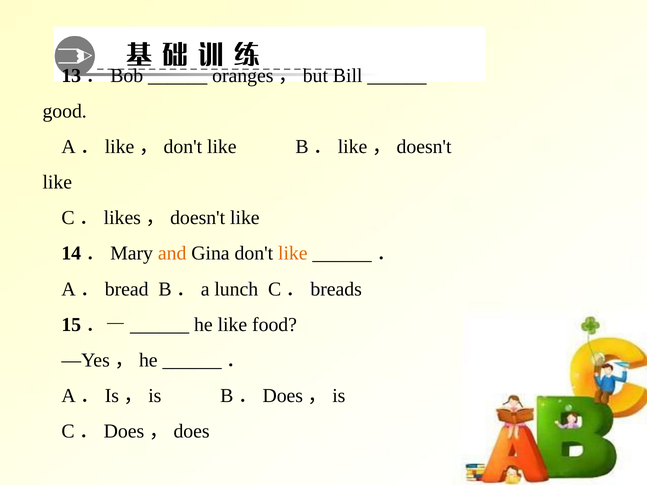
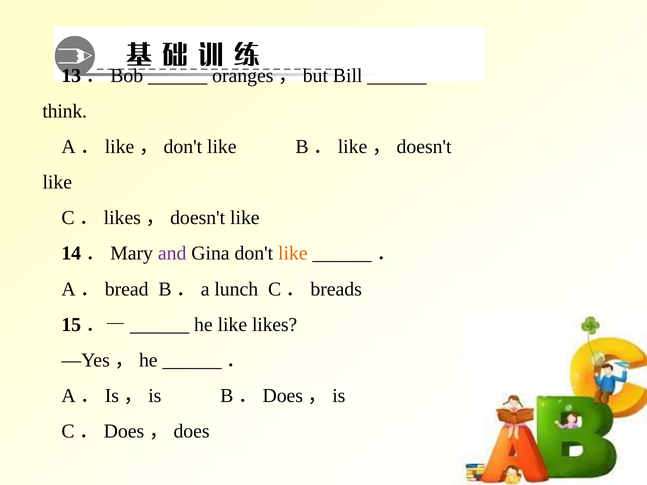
good: good -> think
and colour: orange -> purple
food: food -> likes
